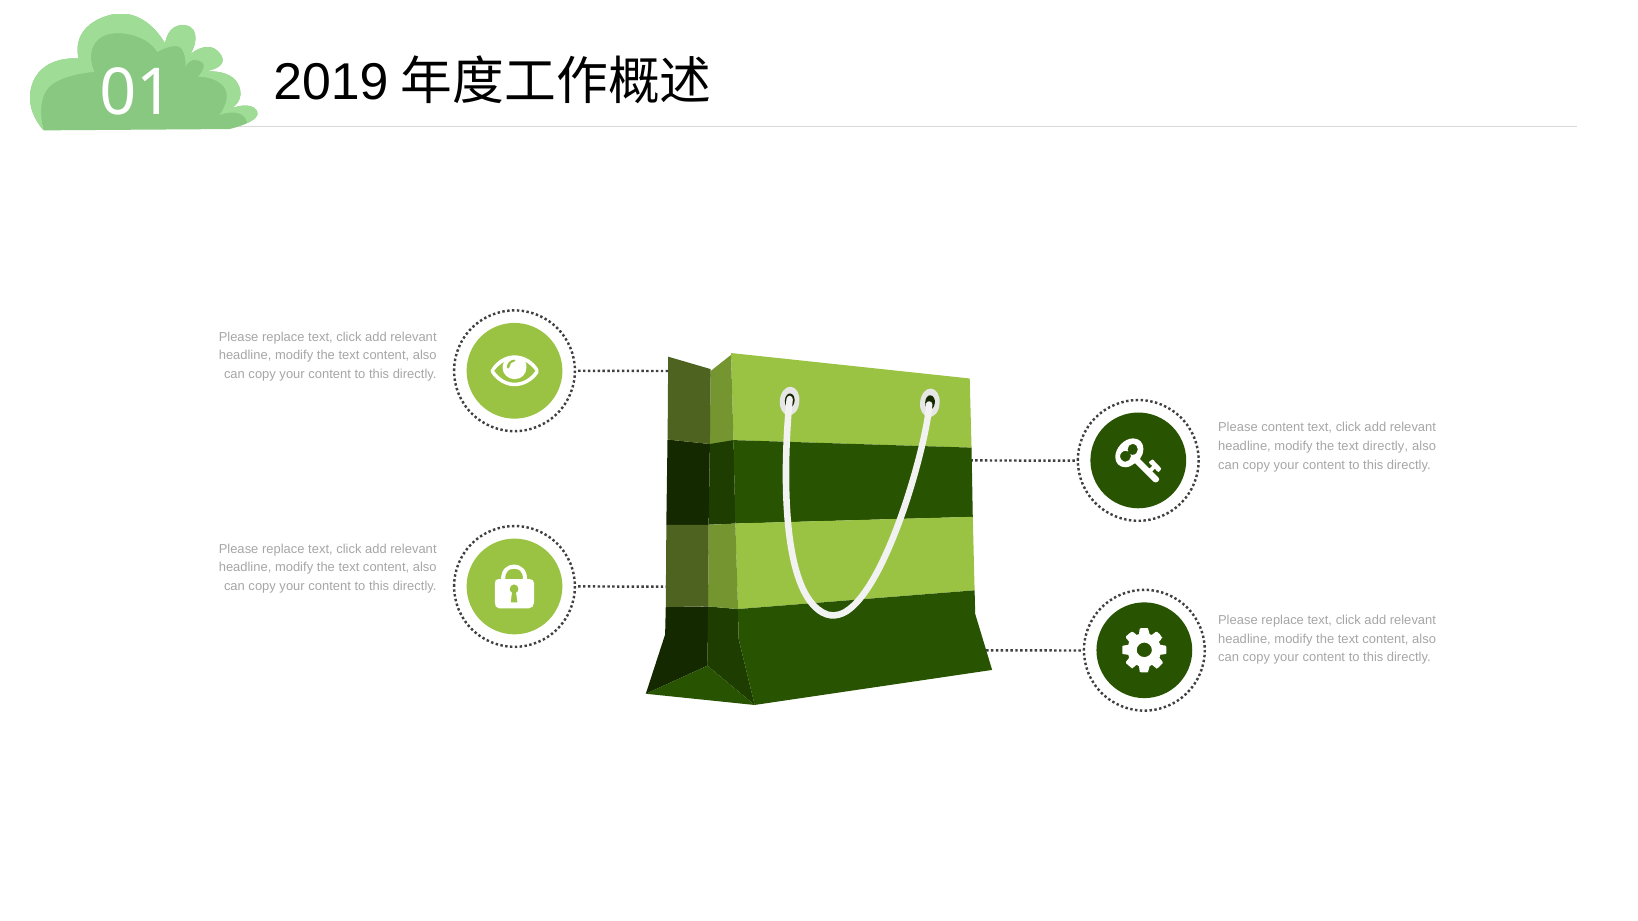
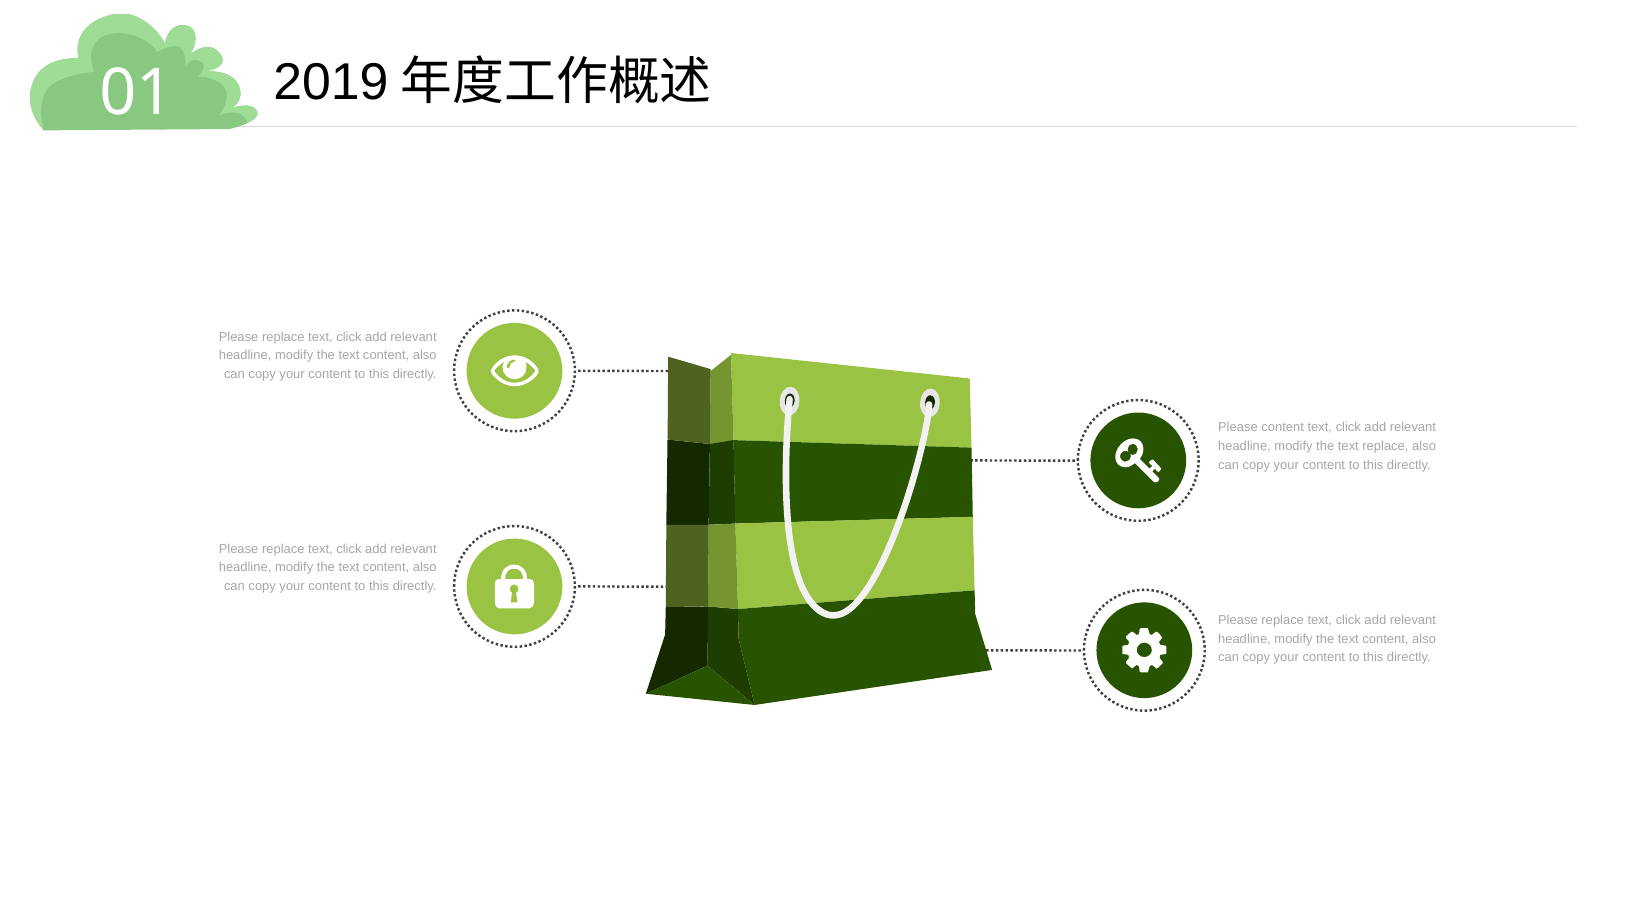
text directly: directly -> replace
